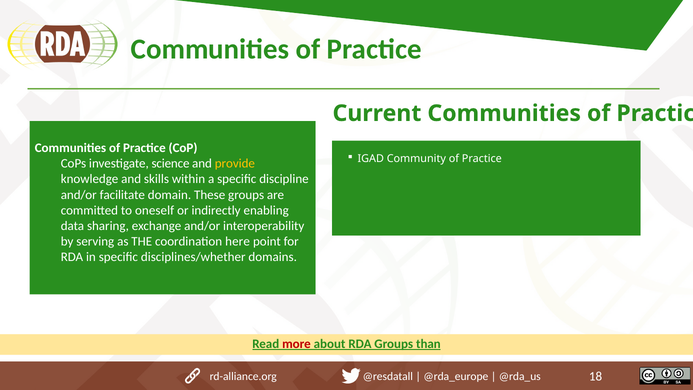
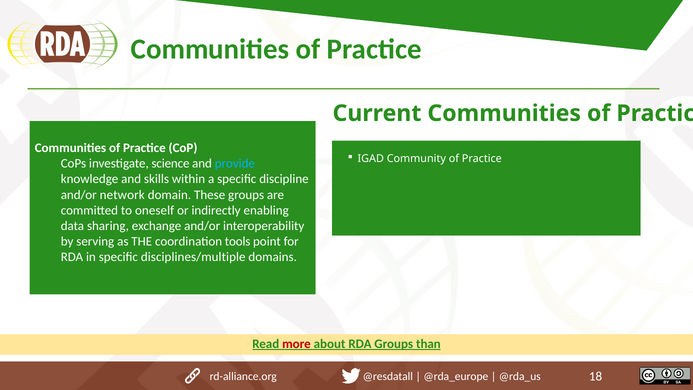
provide colour: yellow -> light blue
facilitate: facilitate -> network
here: here -> tools
disciplines/whether: disciplines/whether -> disciplines/multiple
